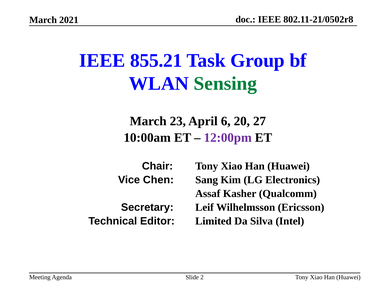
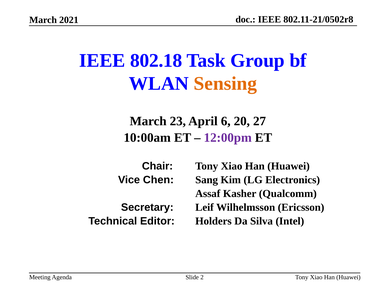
855.21: 855.21 -> 802.18
Sensing colour: green -> orange
Limited: Limited -> Holders
